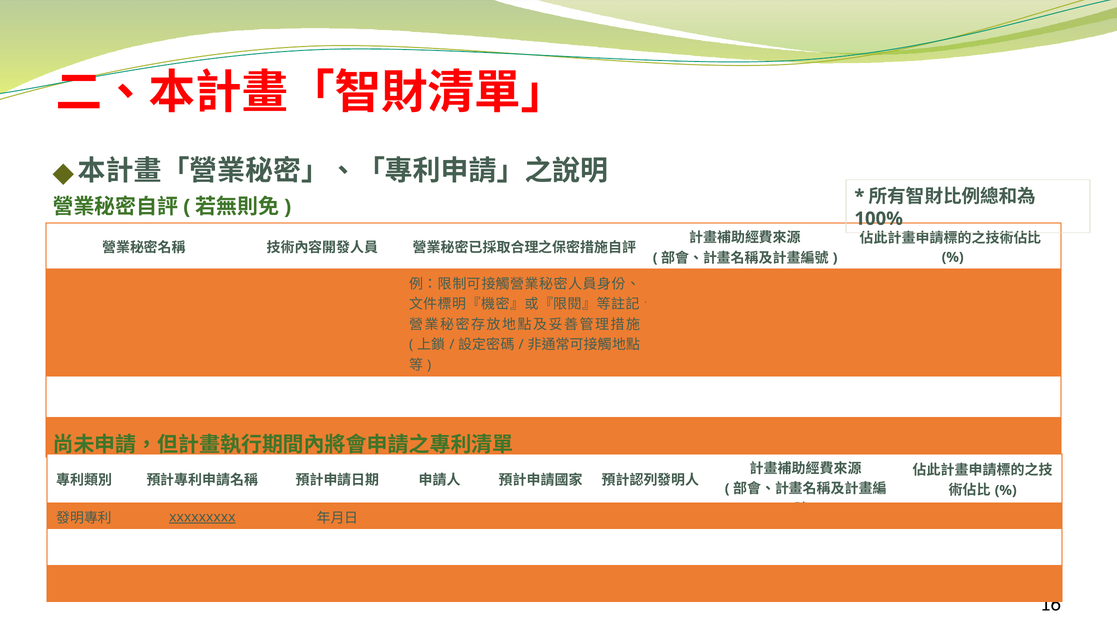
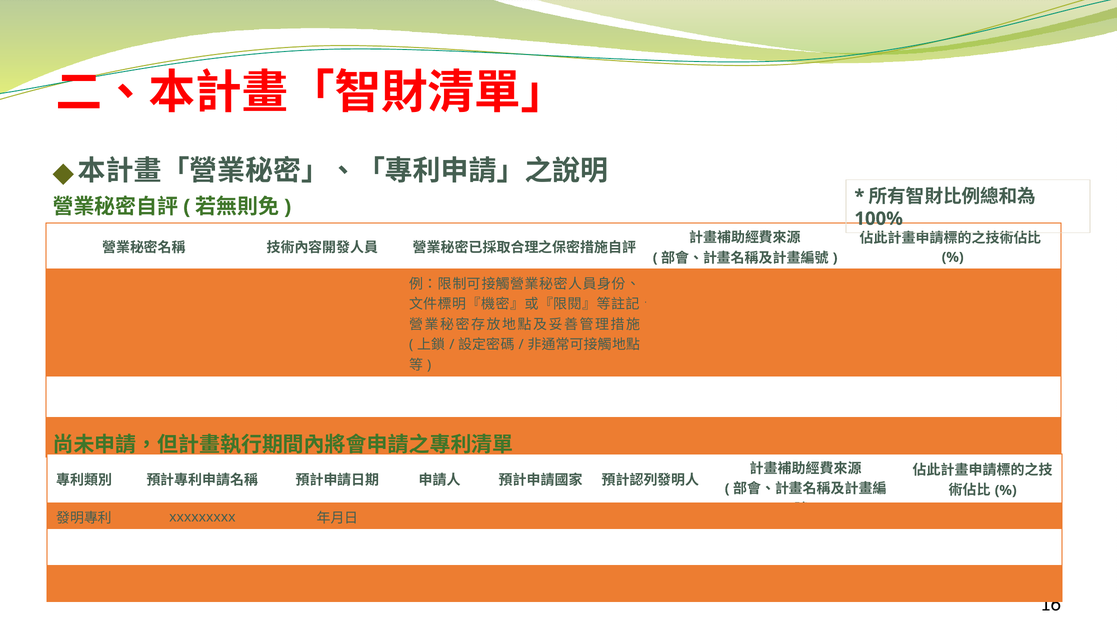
xxxxxxxxx underline: present -> none
